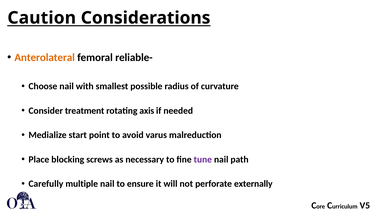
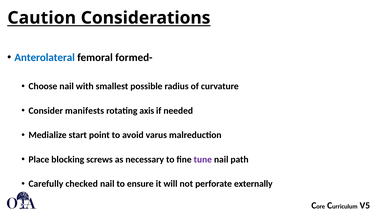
Anterolateral colour: orange -> blue
reliable-: reliable- -> formed-
treatment: treatment -> manifests
multiple: multiple -> checked
